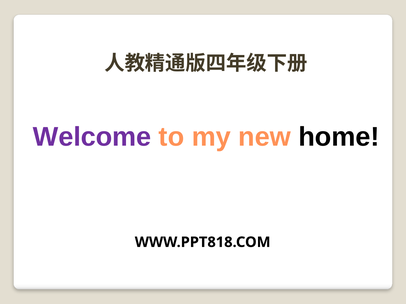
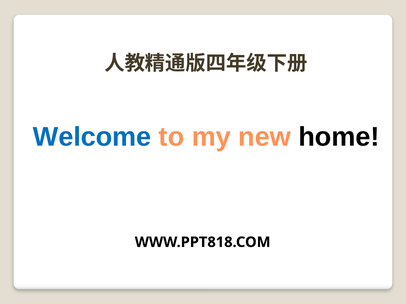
Welcome colour: purple -> blue
